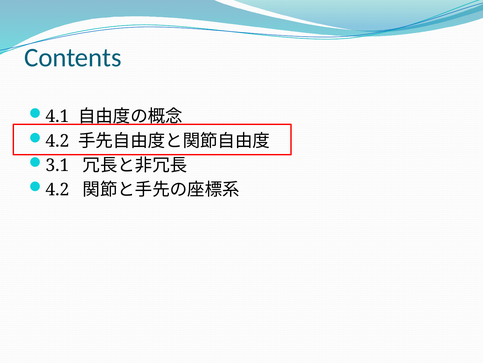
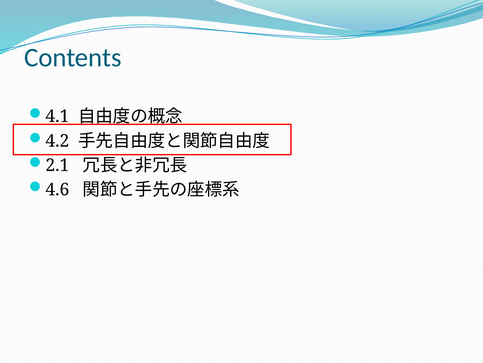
3.1: 3.1 -> 2.1
4.2 at (57, 189): 4.2 -> 4.6
